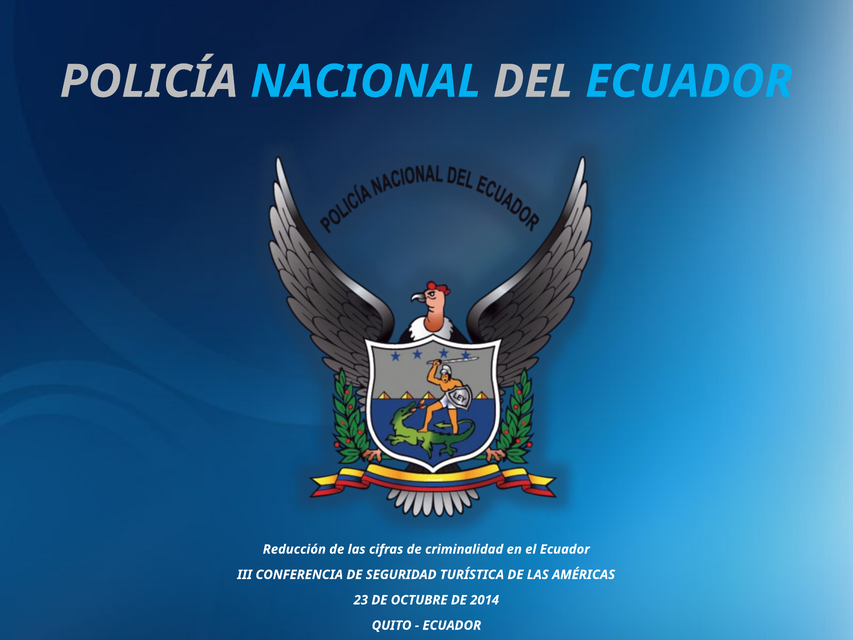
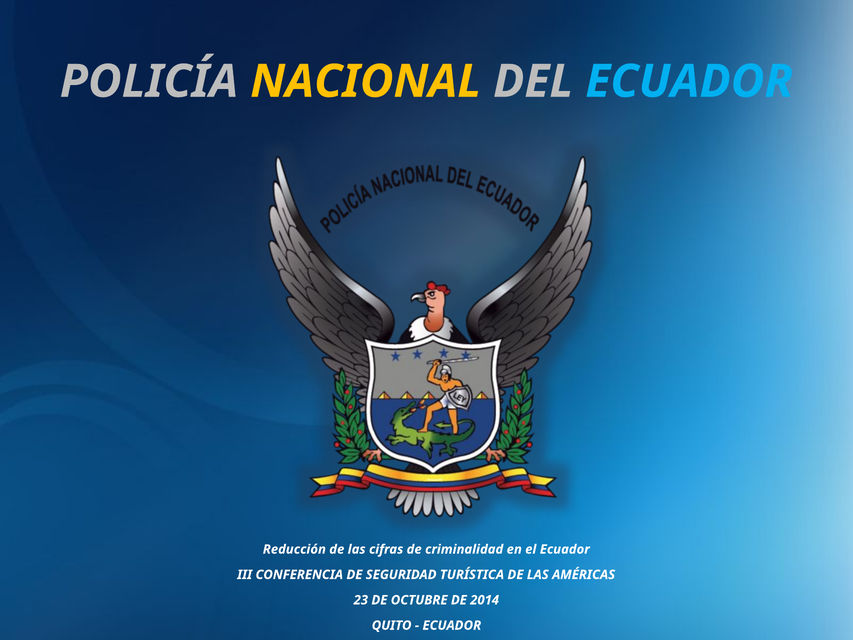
NACIONAL colour: light blue -> yellow
